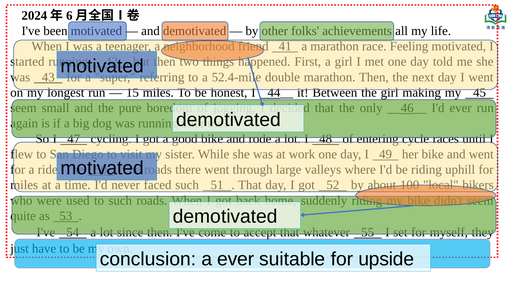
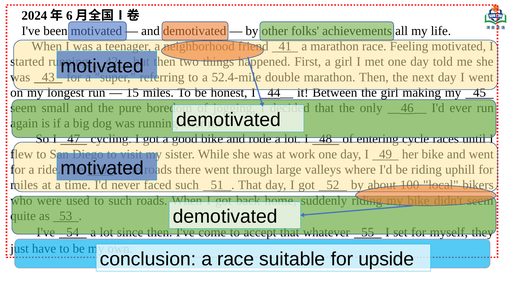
a ever: ever -> race
